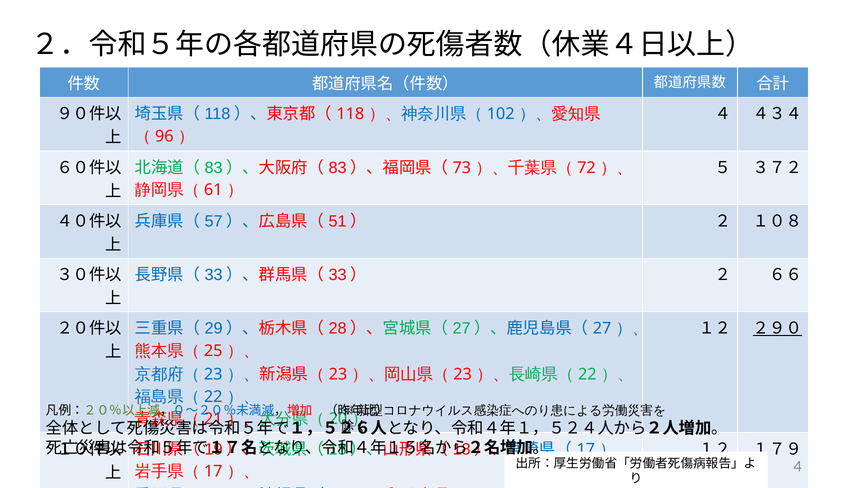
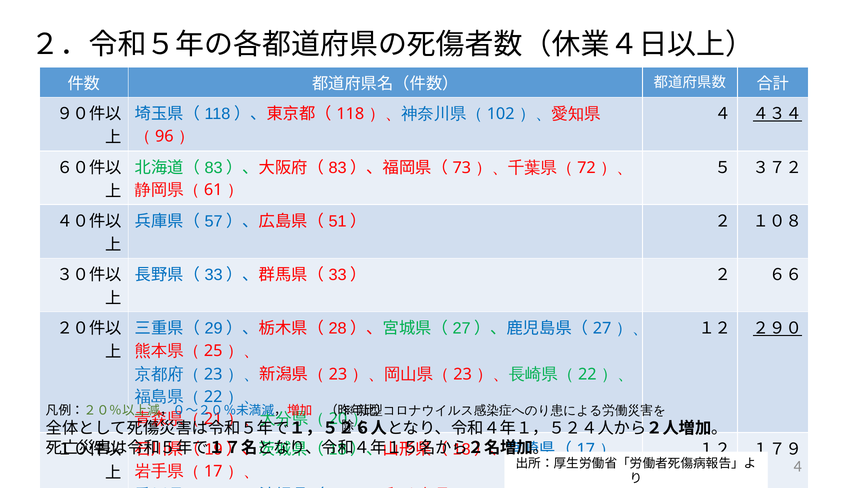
４３４ underline: none -> present
